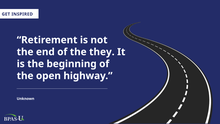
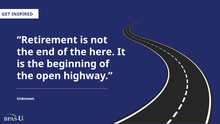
they: they -> here
